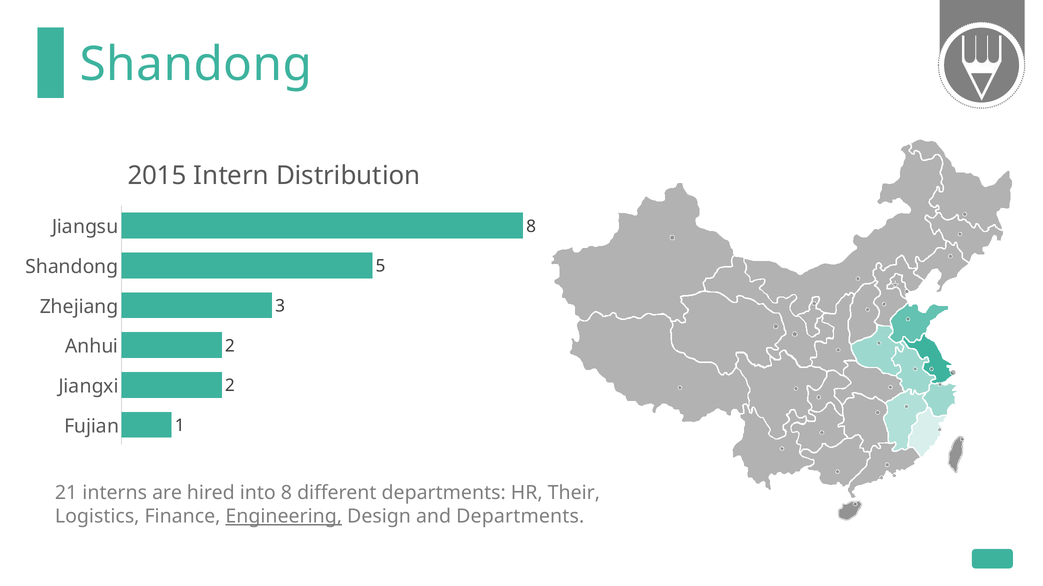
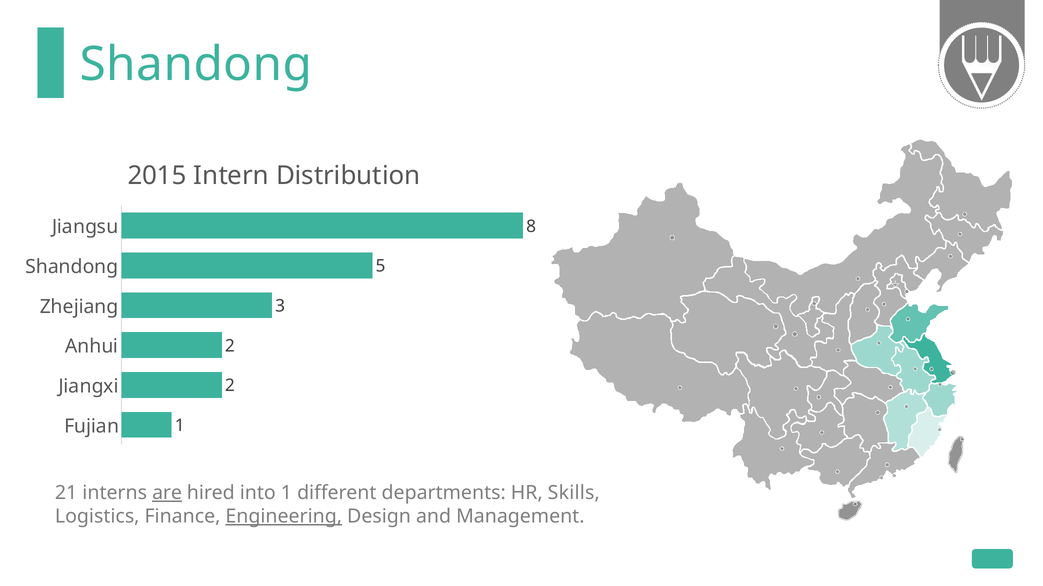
are underline: none -> present
into 8: 8 -> 1
Their: Their -> Skills
and Departments: Departments -> Management
